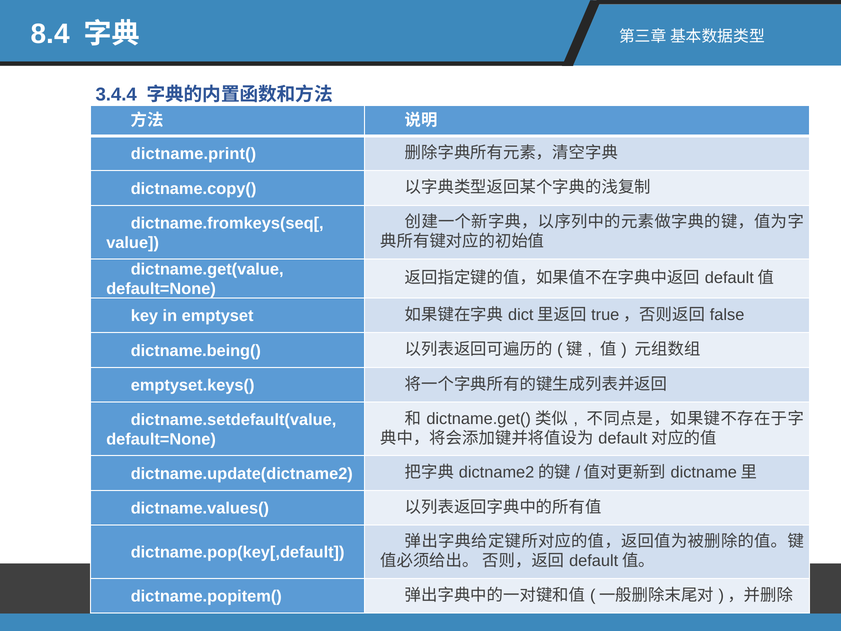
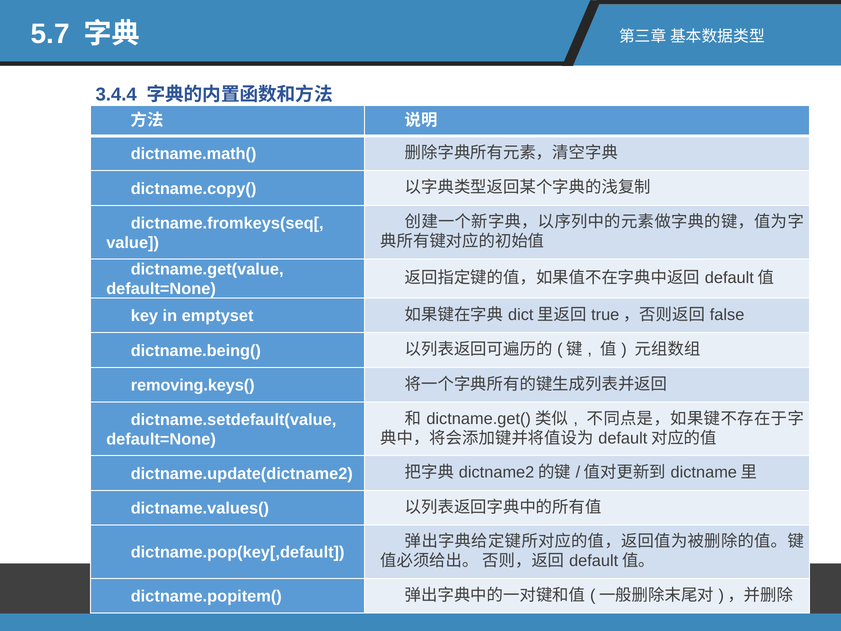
8.4: 8.4 -> 5.7
dictname.print(: dictname.print( -> dictname.math(
emptyset.keys(: emptyset.keys( -> removing.keys(
